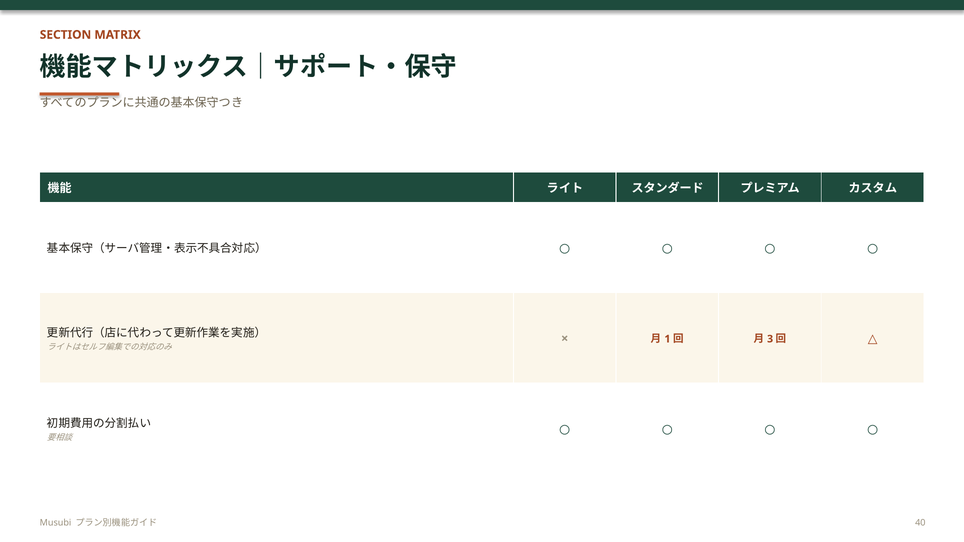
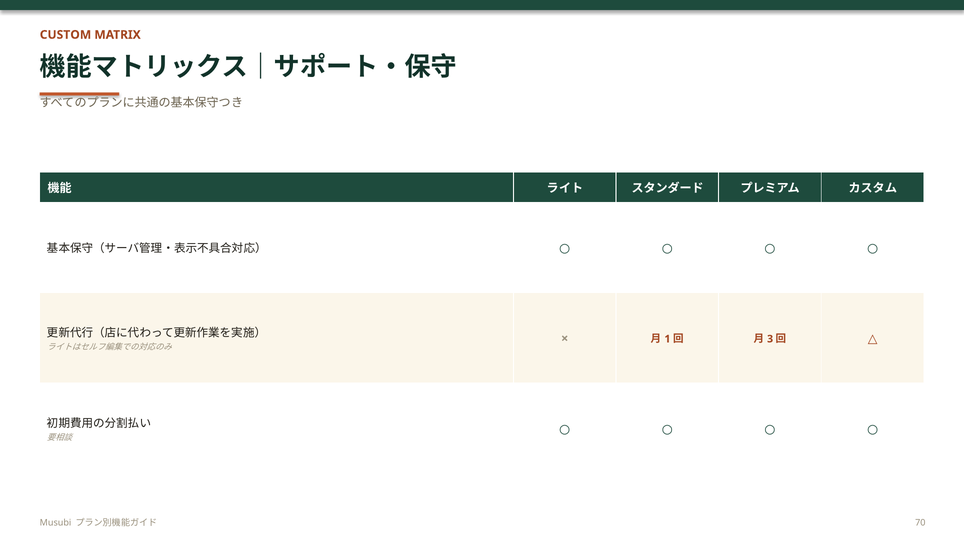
SECTION: SECTION -> CUSTOM
40: 40 -> 70
